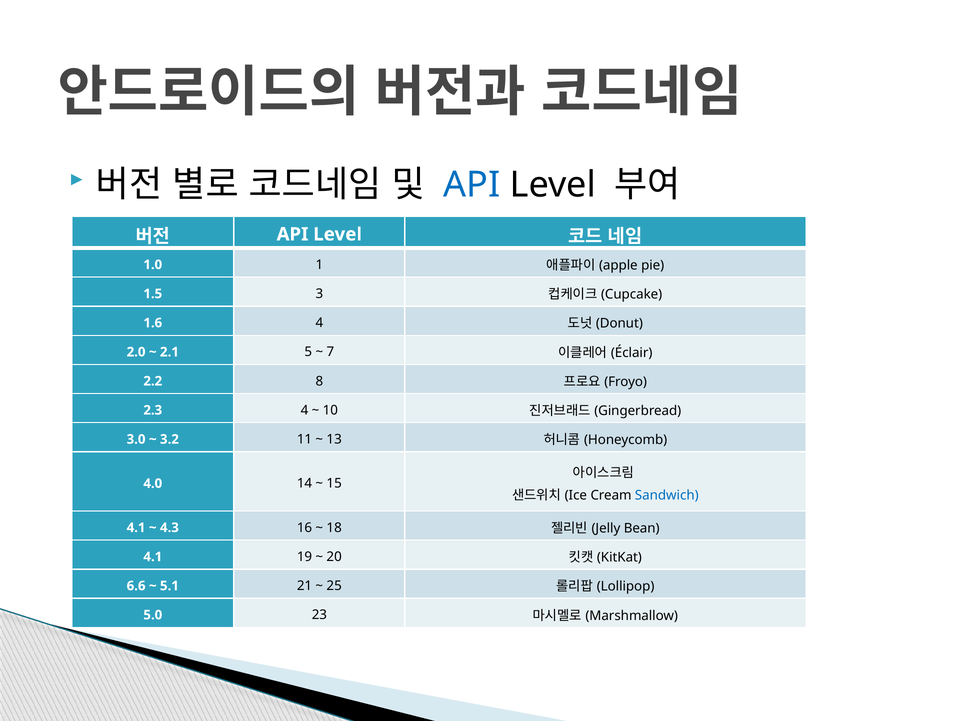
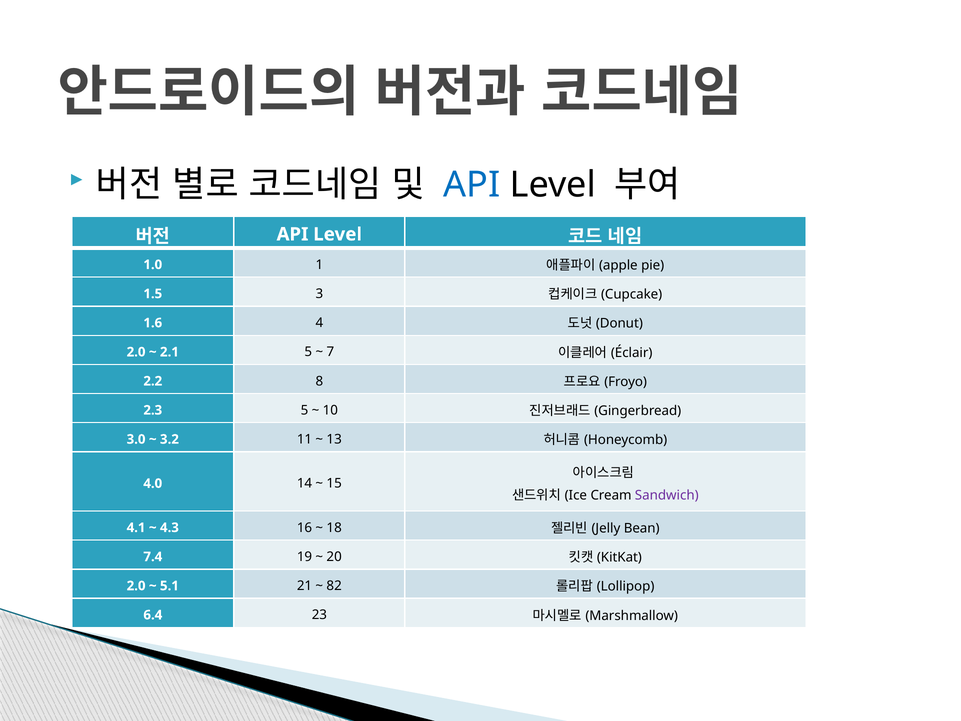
2.3 4: 4 -> 5
Sandwich colour: blue -> purple
4.1 at (153, 557): 4.1 -> 7.4
6.6 at (136, 586): 6.6 -> 2.0
25: 25 -> 82
5.0: 5.0 -> 6.4
